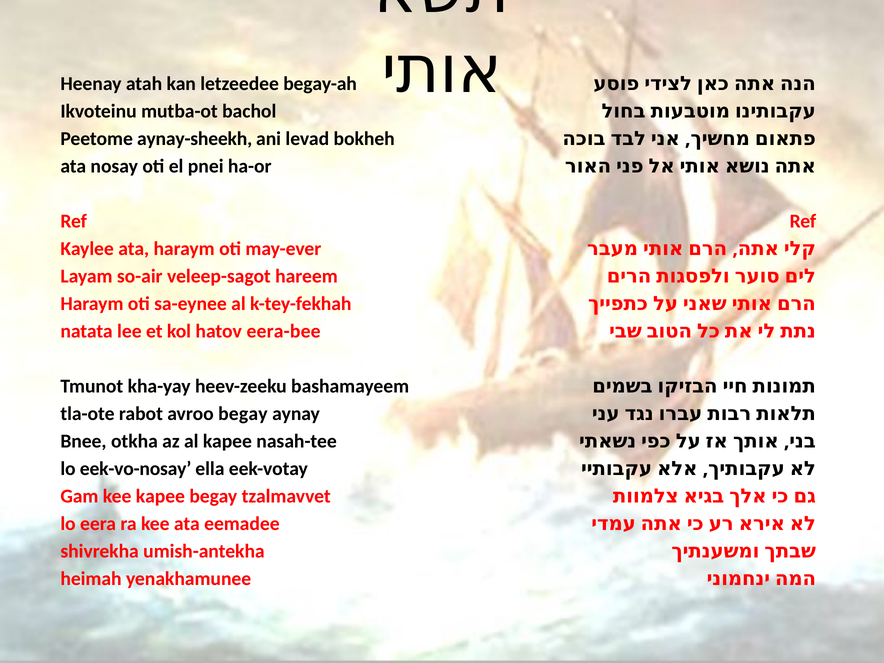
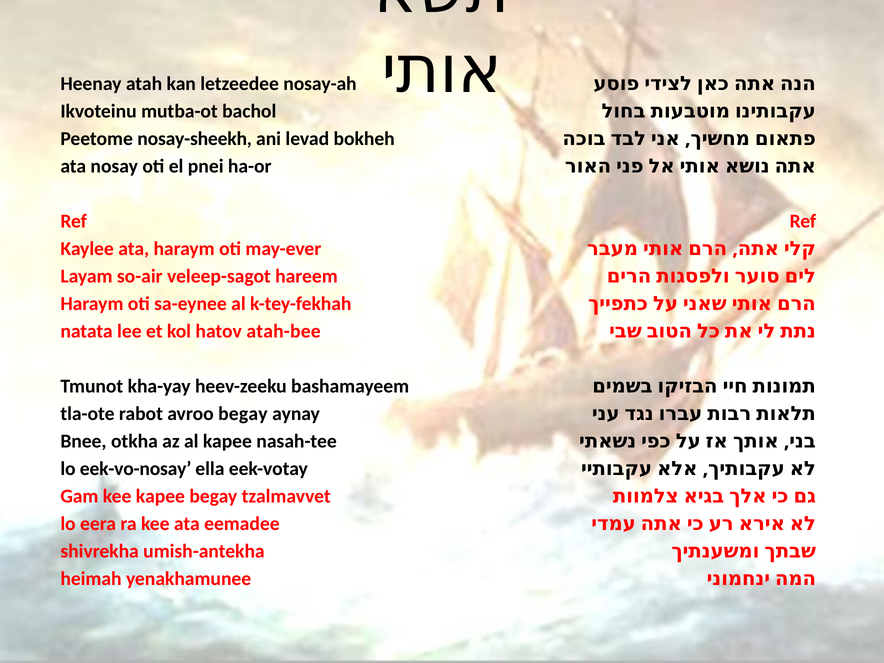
begay-ah: begay-ah -> nosay-ah
aynay-sheekh: aynay-sheekh -> nosay-sheekh
eera-bee: eera-bee -> atah-bee
